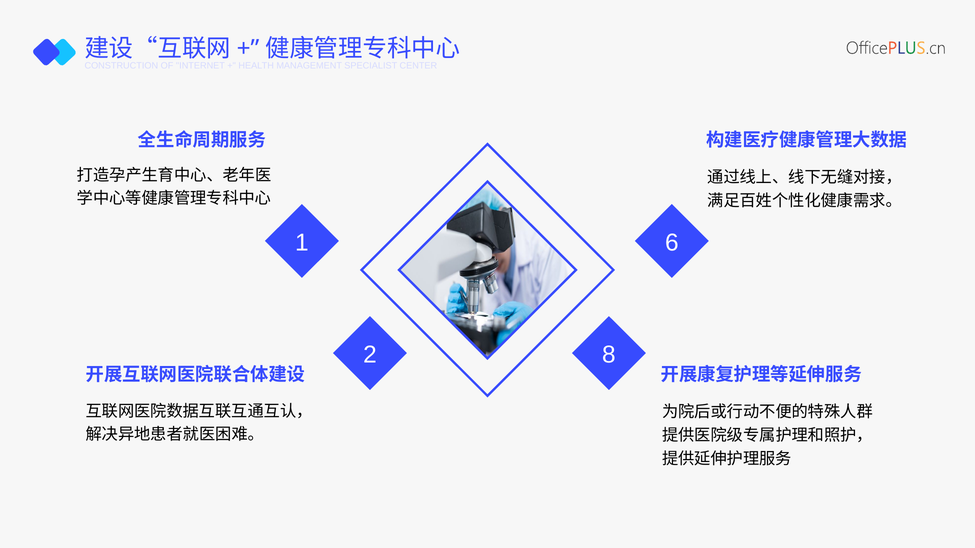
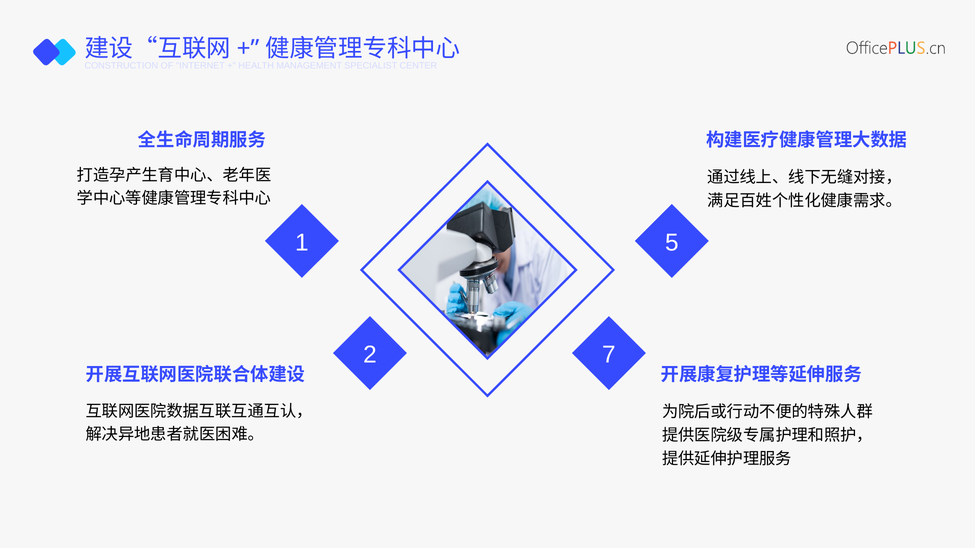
6: 6 -> 5
8: 8 -> 7
